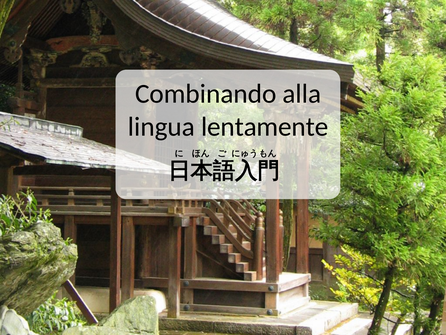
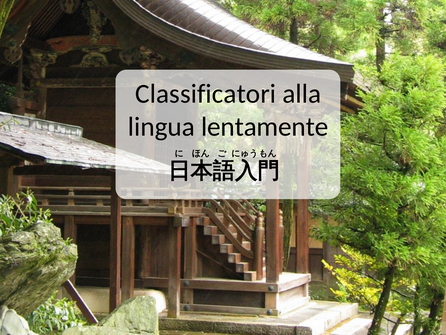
Combinando: Combinando -> Classificatori
